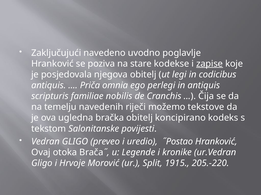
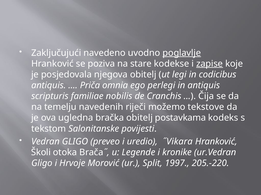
poglavlje underline: none -> present
koncipirano: koncipirano -> postavkama
˝Postao: ˝Postao -> ˝Vikara
Ovaj: Ovaj -> Školi
1915: 1915 -> 1997
